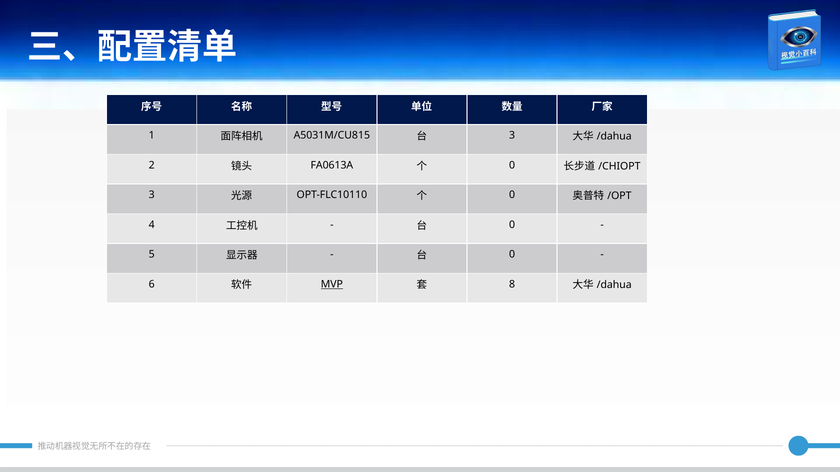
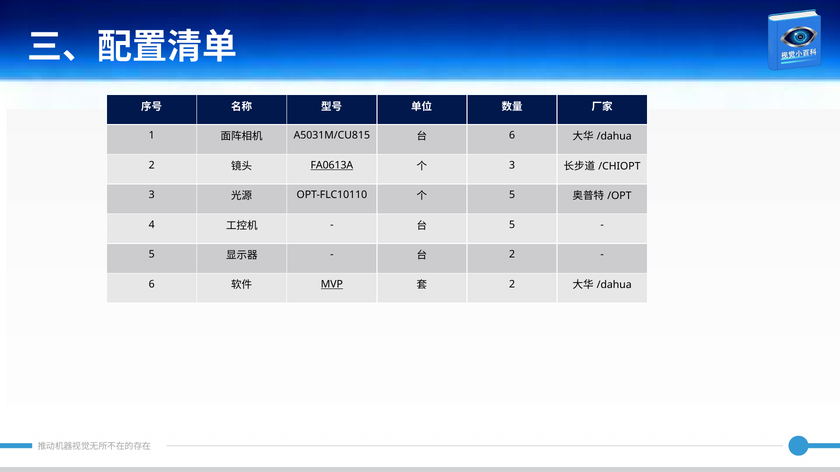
3 at (512, 136): 3 -> 6
FA0613A underline: none -> present
0 at (512, 165): 0 -> 3
0 at (512, 195): 0 -> 5
0 at (512, 225): 0 -> 5
0 at (512, 255): 0 -> 2
8 at (512, 284): 8 -> 2
